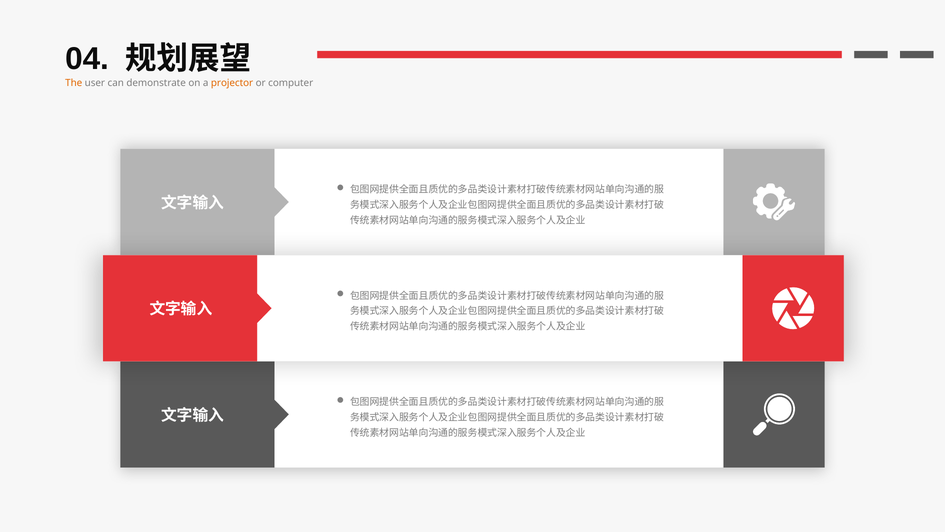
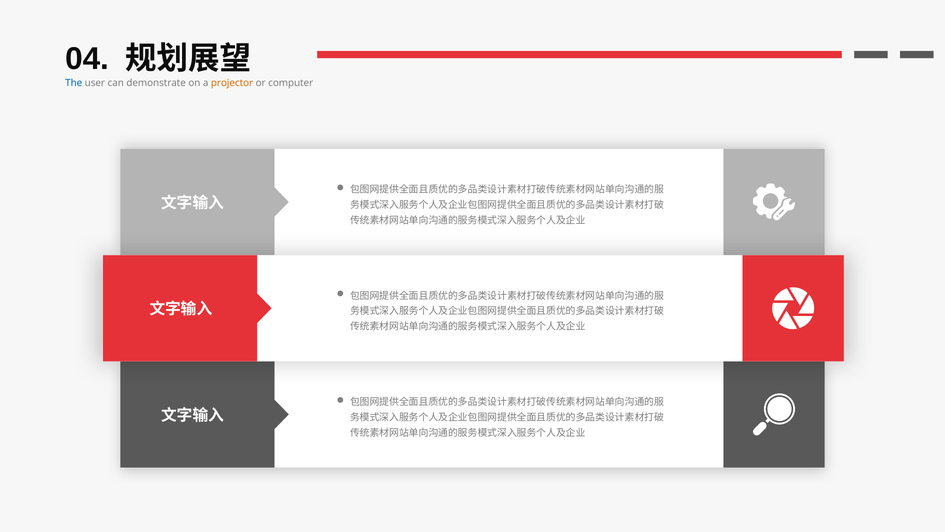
The colour: orange -> blue
